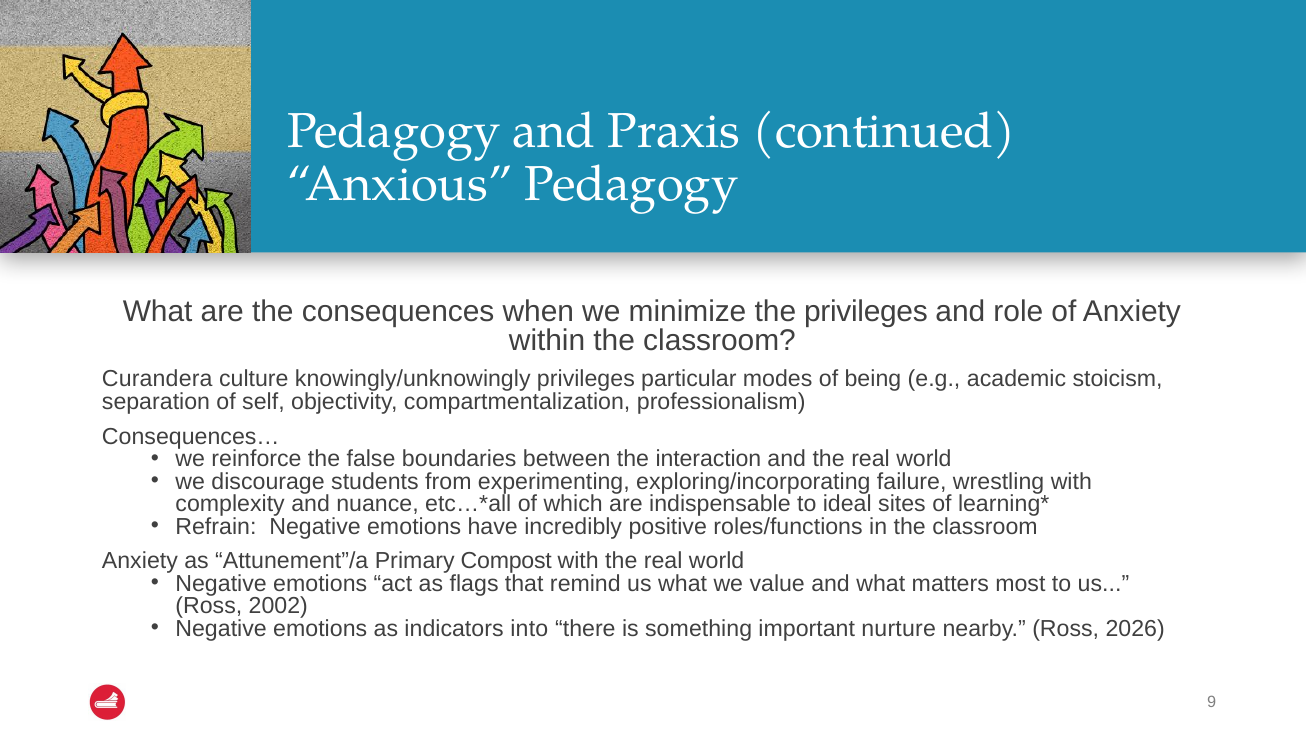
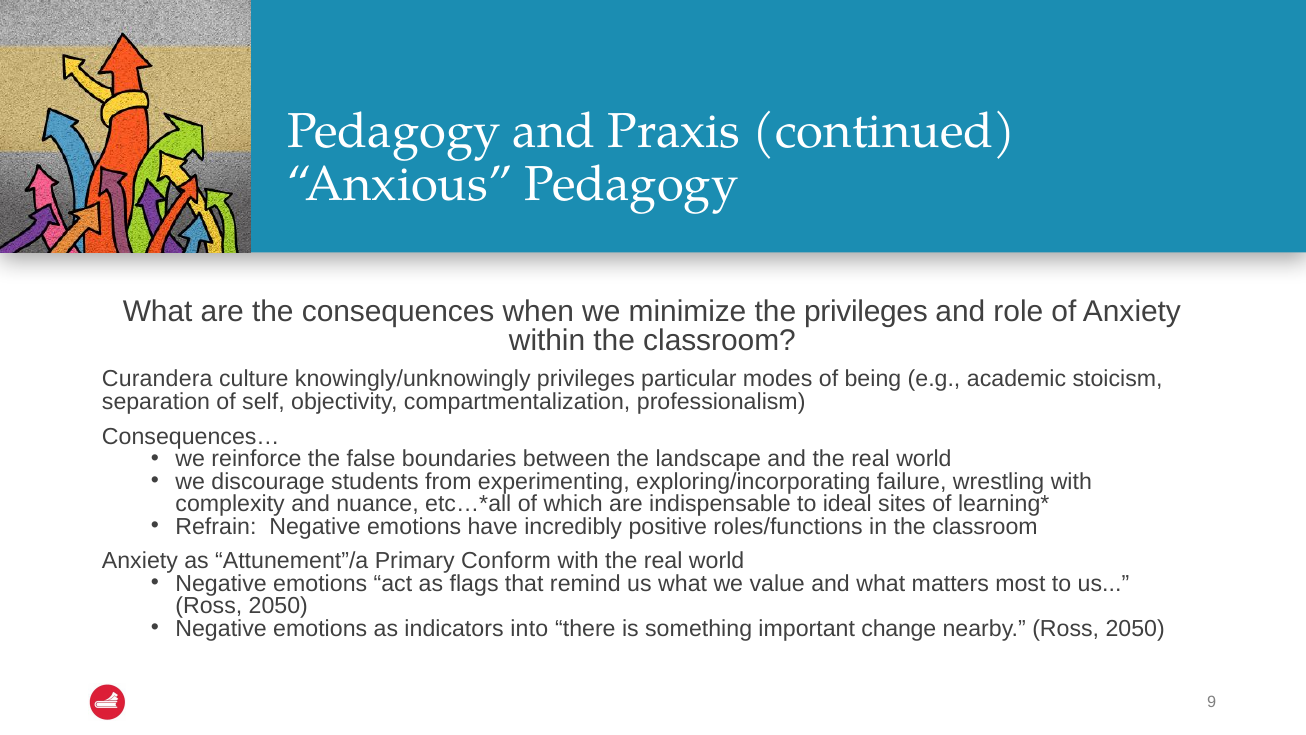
interaction: interaction -> landscape
Compost: Compost -> Conform
2002 at (278, 606): 2002 -> 2050
nurture: nurture -> change
nearby Ross 2026: 2026 -> 2050
